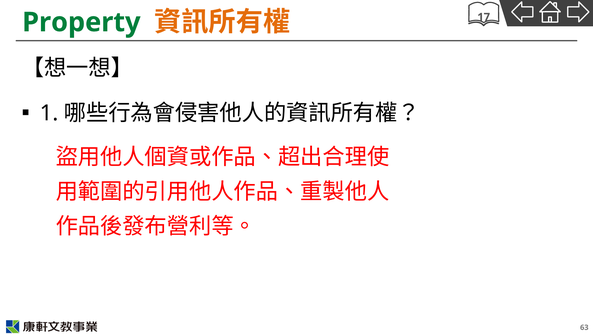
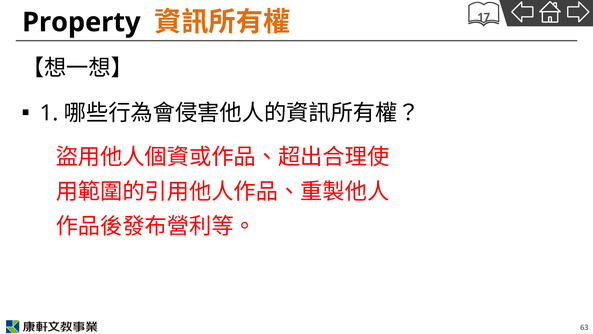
Property colour: green -> black
